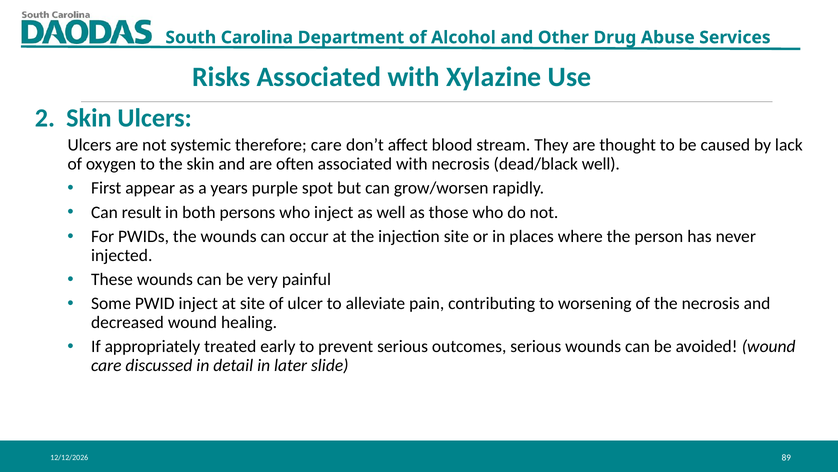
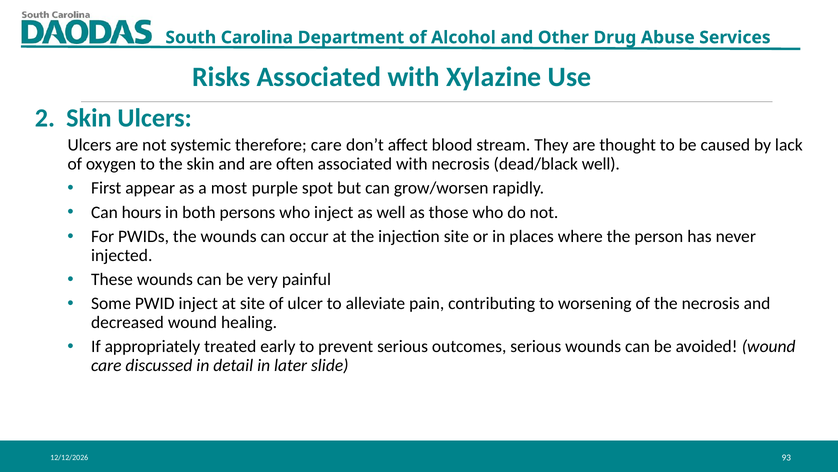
years: years -> most
result: result -> hours
89: 89 -> 93
